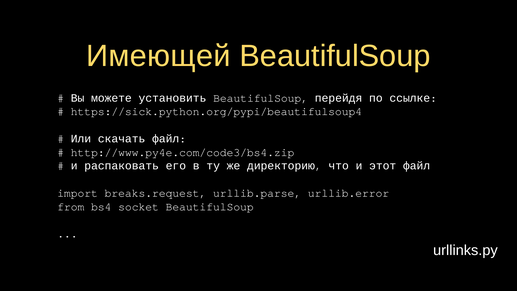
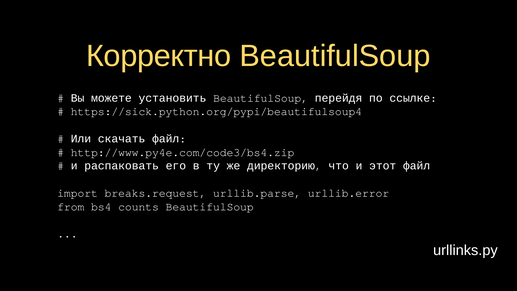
Имеющей: Имеющей -> Корректно
socket: socket -> counts
